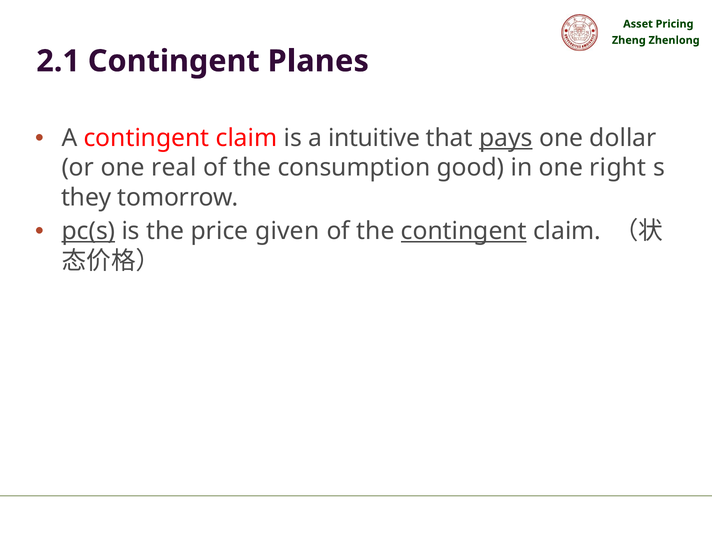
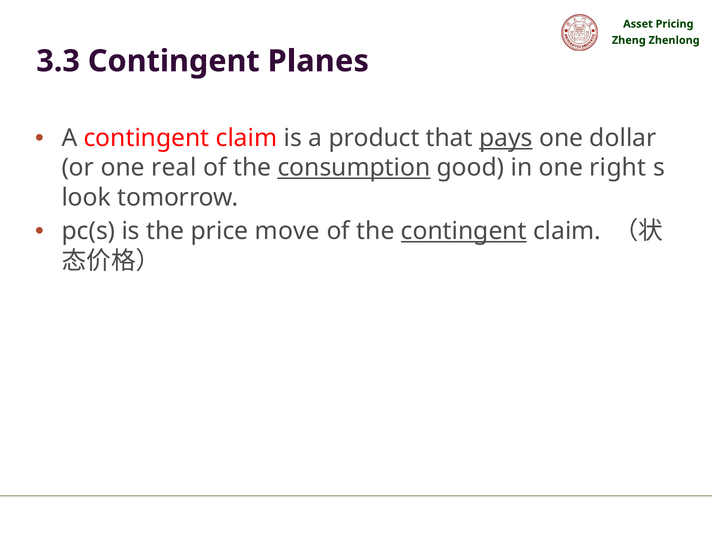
2.1: 2.1 -> 3.3
intuitive: intuitive -> product
consumption underline: none -> present
they: they -> look
pc(s underline: present -> none
given: given -> move
